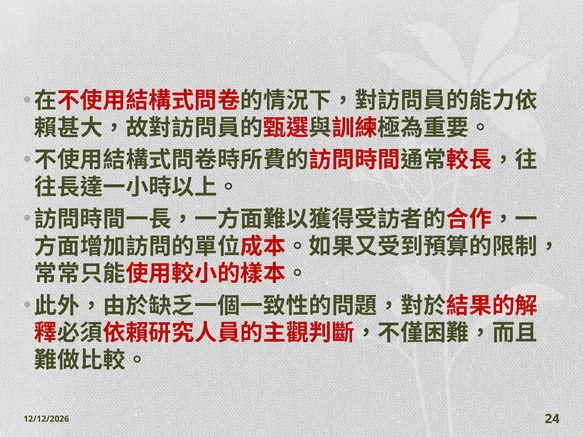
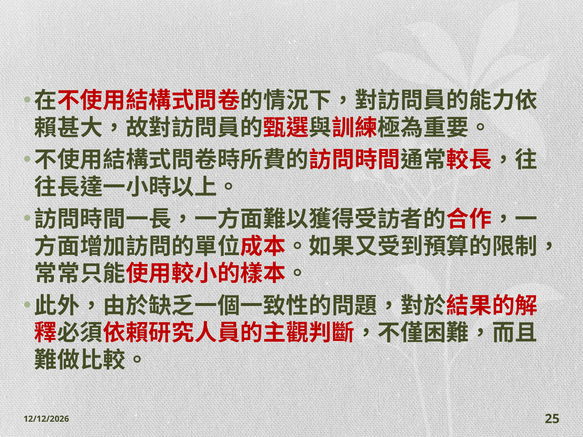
24: 24 -> 25
